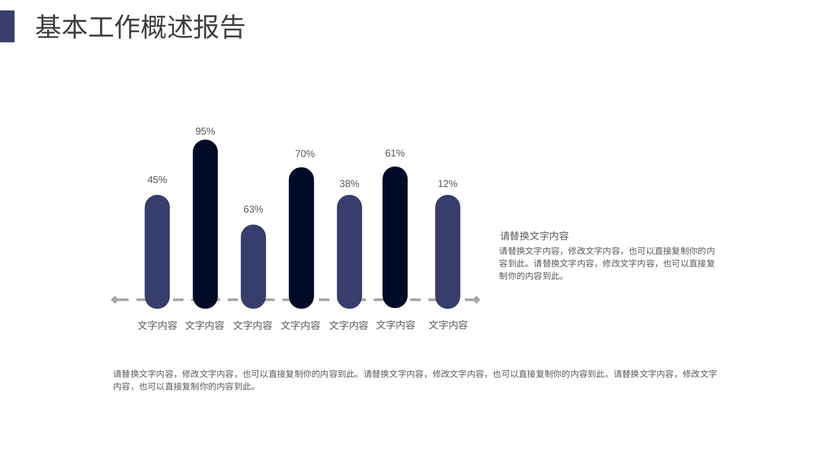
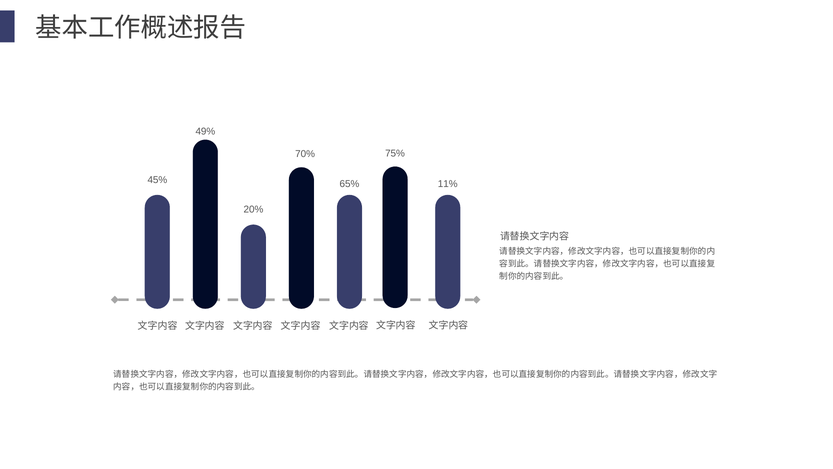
95%: 95% -> 49%
61%: 61% -> 75%
38%: 38% -> 65%
12%: 12% -> 11%
63%: 63% -> 20%
